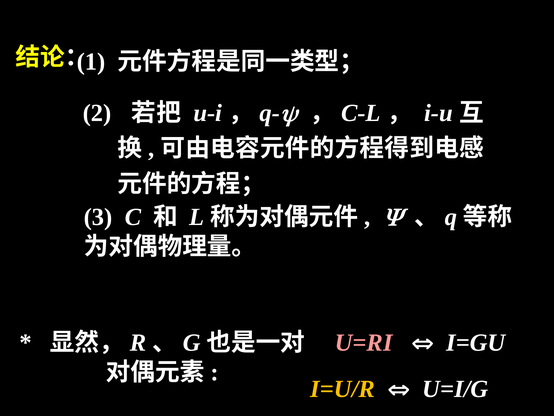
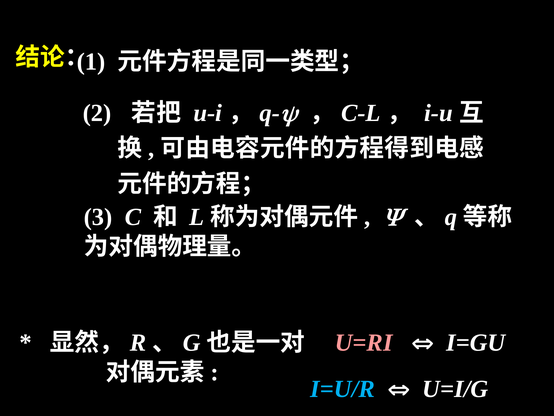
I=U/R colour: yellow -> light blue
